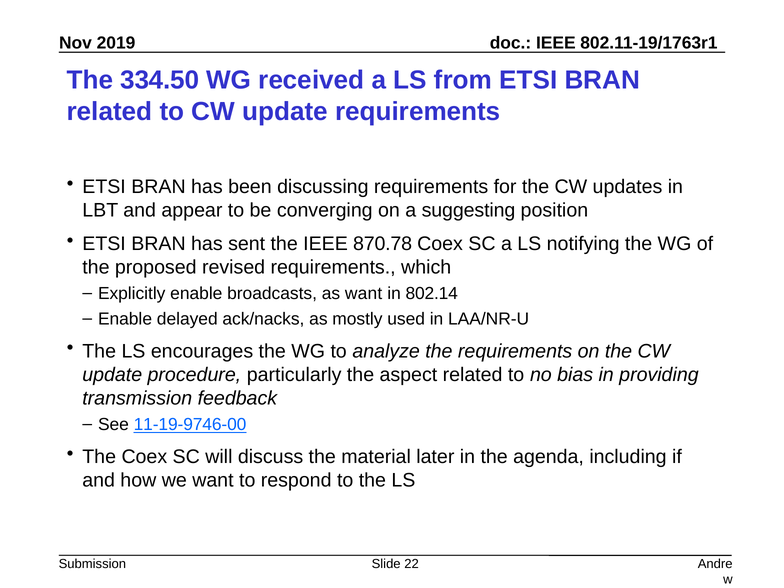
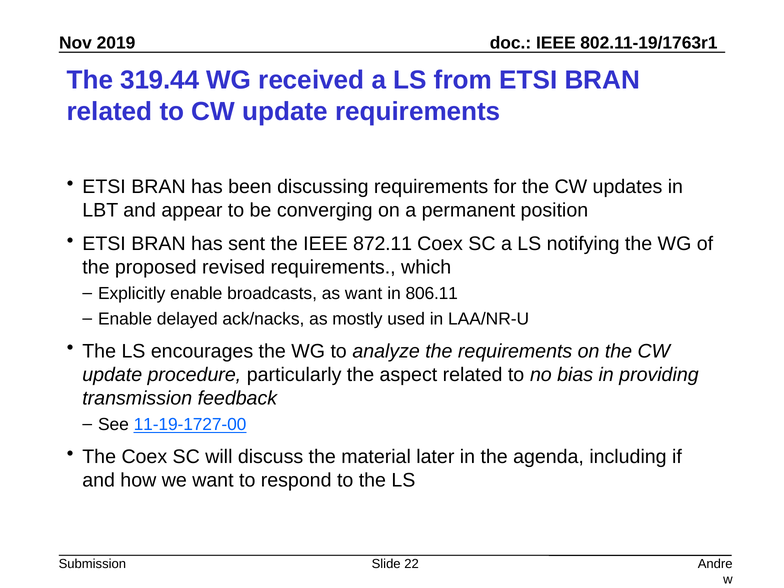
334.50: 334.50 -> 319.44
suggesting: suggesting -> permanent
870.78: 870.78 -> 872.11
802.14: 802.14 -> 806.11
11-19-9746-00: 11-19-9746-00 -> 11-19-1727-00
